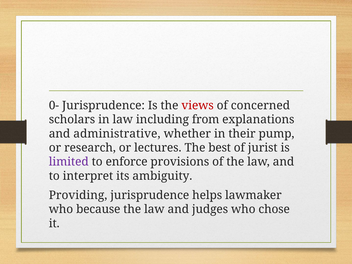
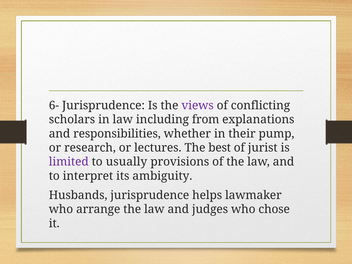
0-: 0- -> 6-
views colour: red -> purple
concerned: concerned -> conflicting
administrative: administrative -> responsibilities
enforce: enforce -> usually
Providing: Providing -> Husbands
because: because -> arrange
